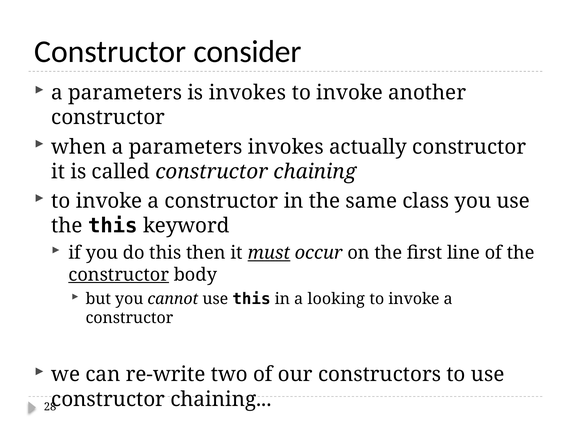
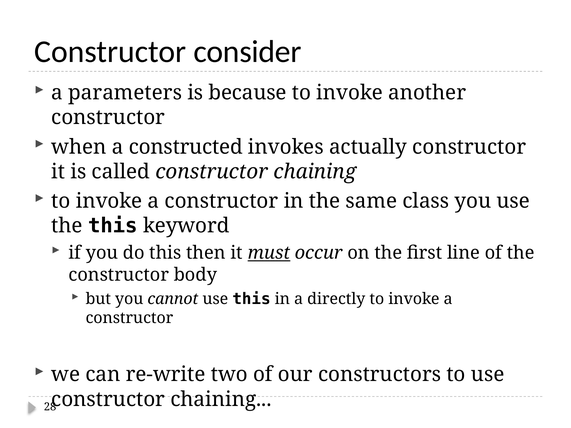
is invokes: invokes -> because
when a parameters: parameters -> constructed
constructor at (119, 275) underline: present -> none
looking: looking -> directly
